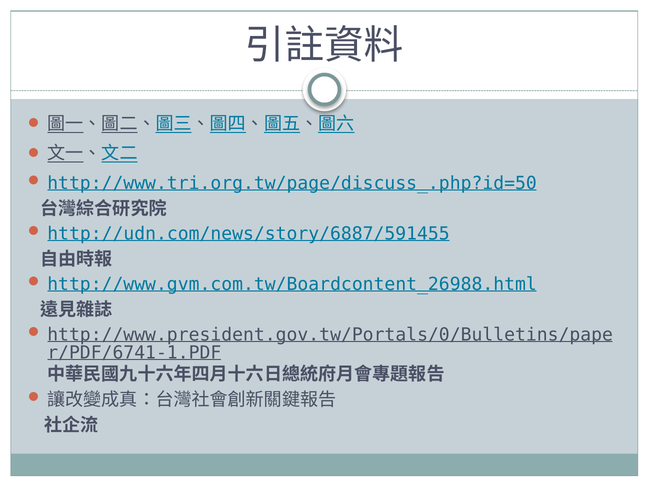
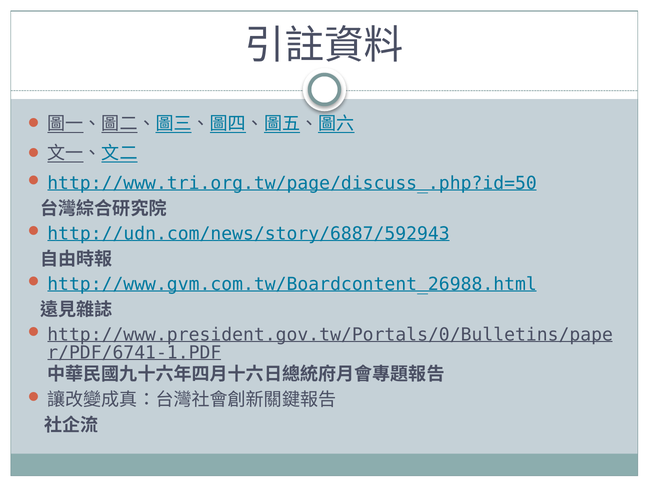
http://udn.com/news/story/6887/591455: http://udn.com/news/story/6887/591455 -> http://udn.com/news/story/6887/592943
